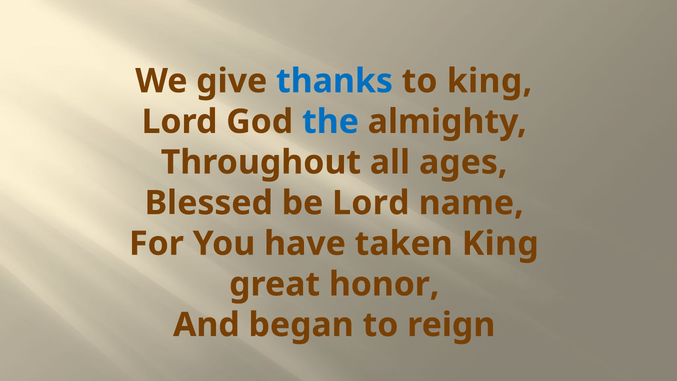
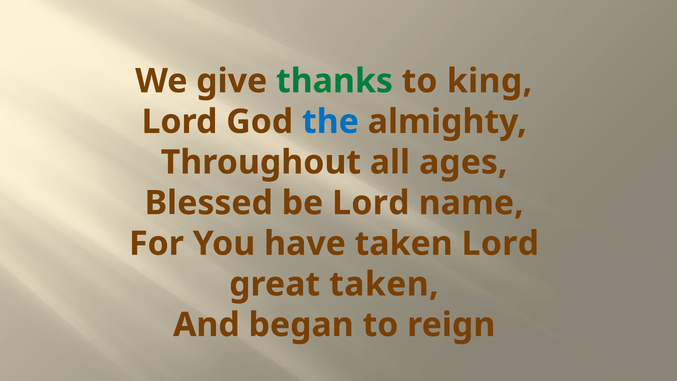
thanks colour: blue -> green
taken King: King -> Lord
great honor: honor -> taken
